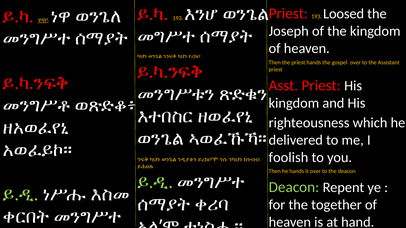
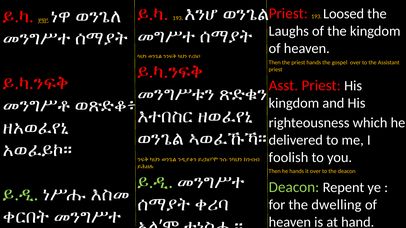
Joseph: Joseph -> Laughs
together: together -> dwelling
